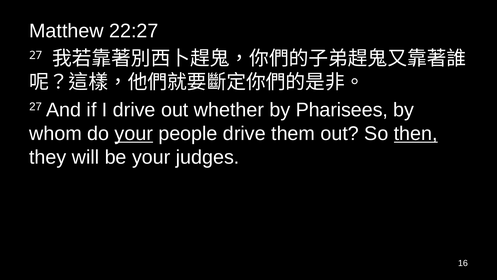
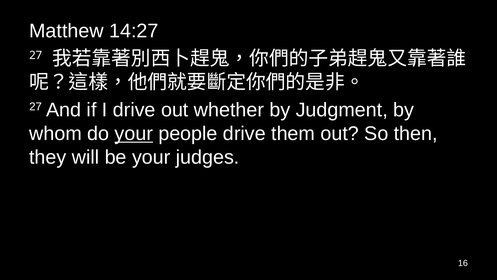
22:27: 22:27 -> 14:27
Pharisees: Pharisees -> Judgment
then underline: present -> none
